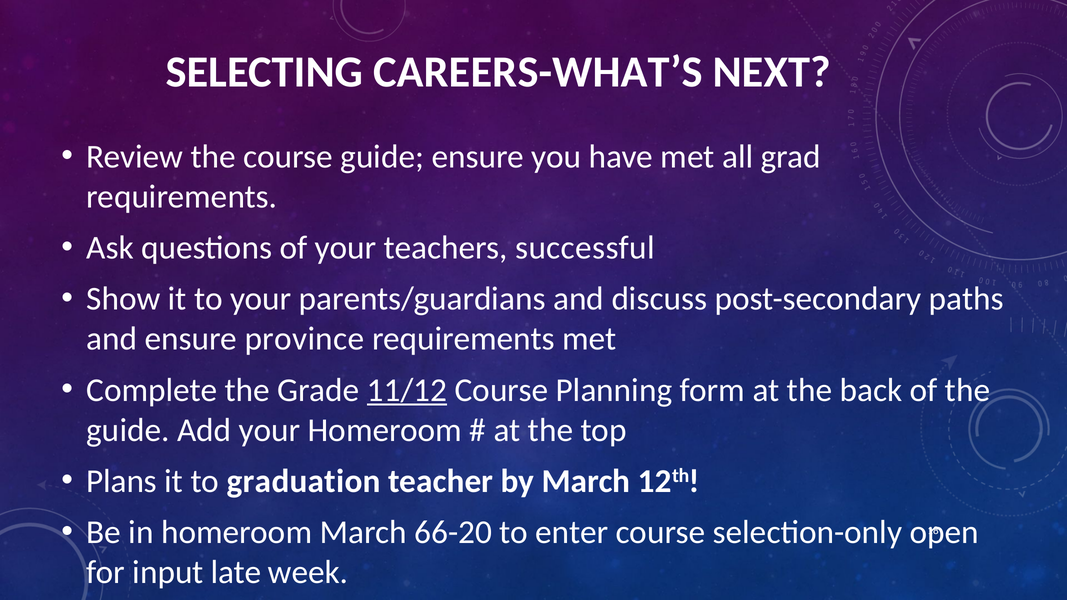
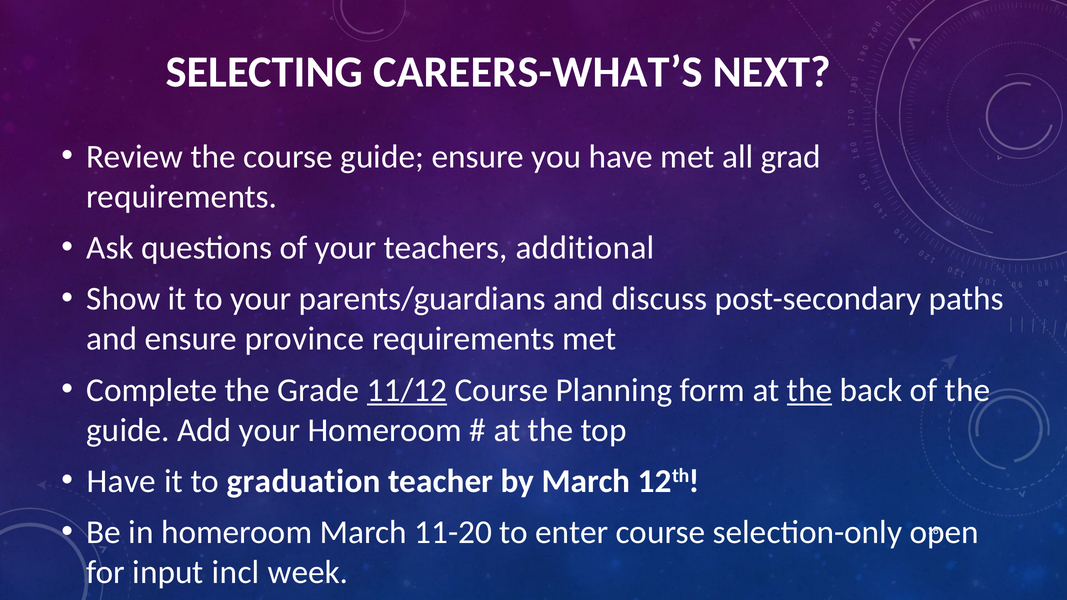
successful: successful -> additional
the at (810, 390) underline: none -> present
Plans at (122, 481): Plans -> Have
66-20: 66-20 -> 11-20
late: late -> incl
